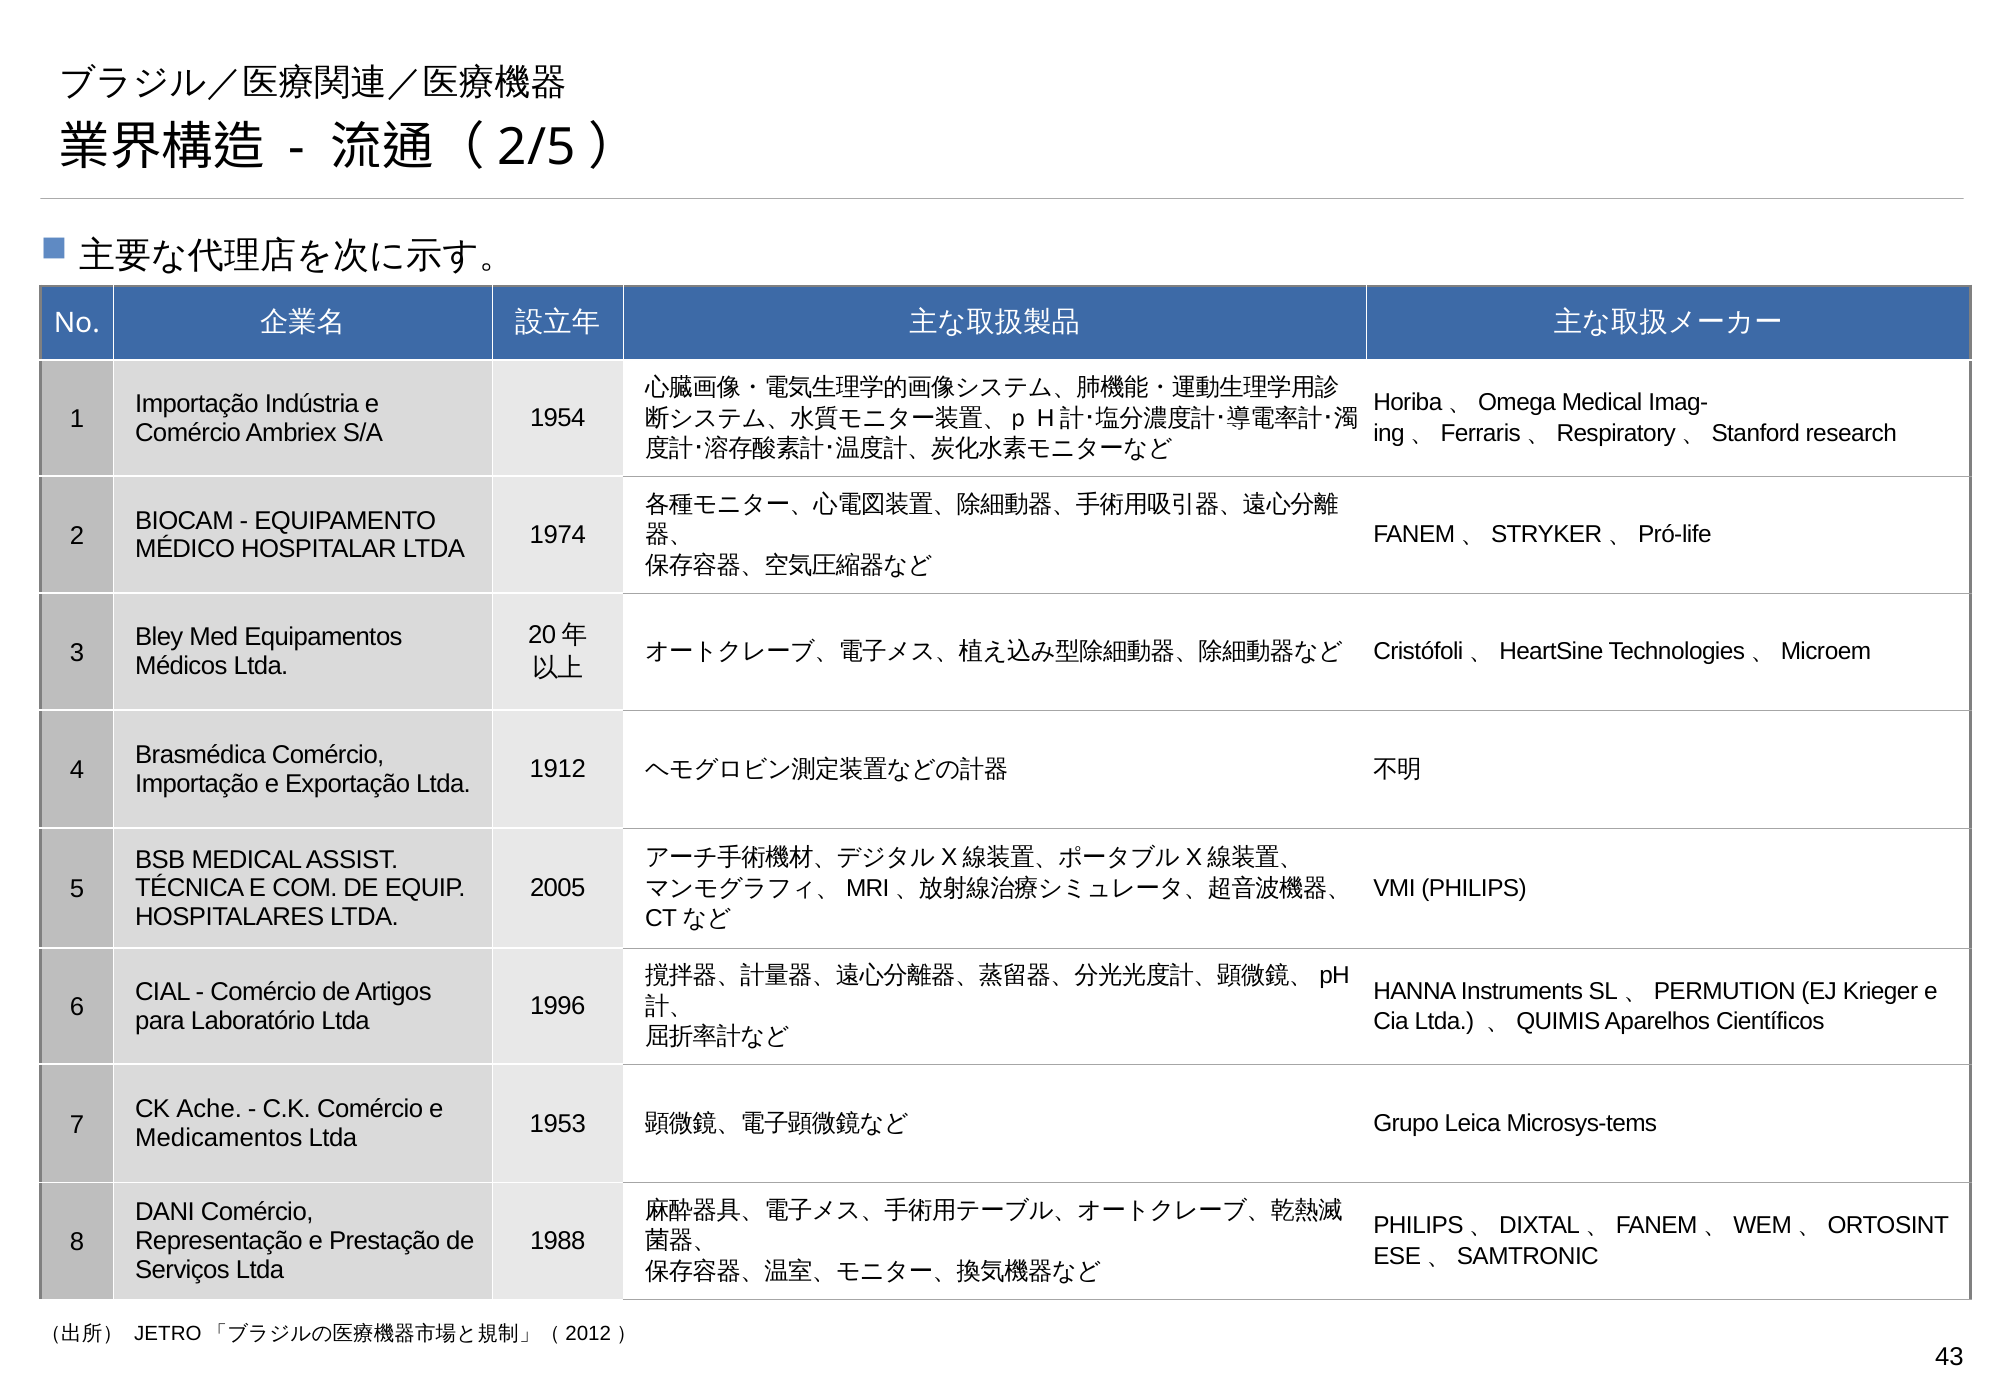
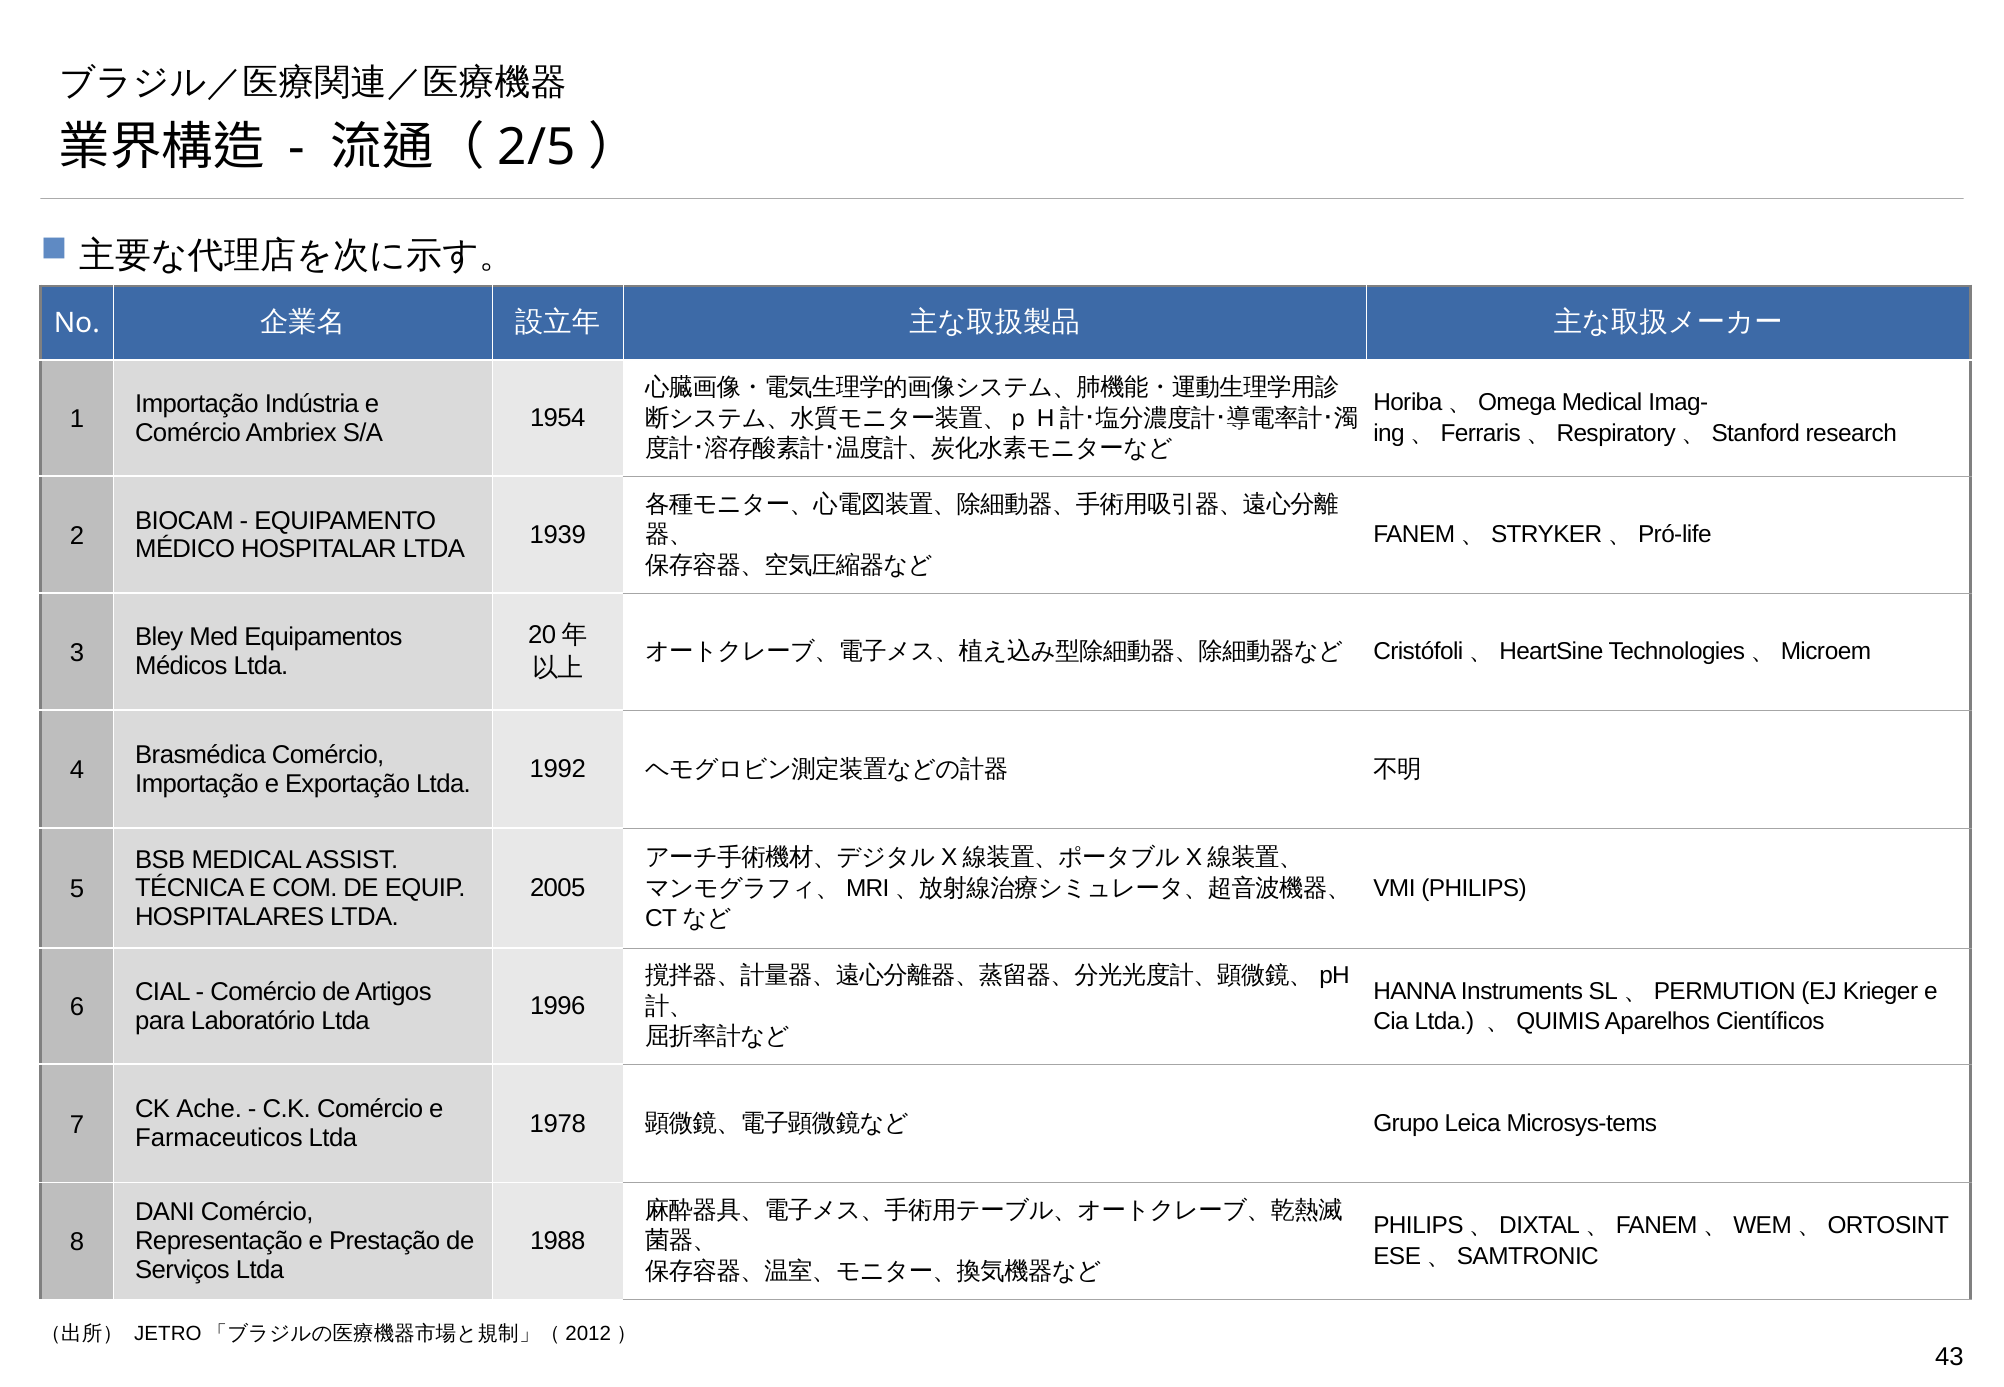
1974: 1974 -> 1939
1912: 1912 -> 1992
1953: 1953 -> 1978
Medicamentos: Medicamentos -> Farmaceuticos
